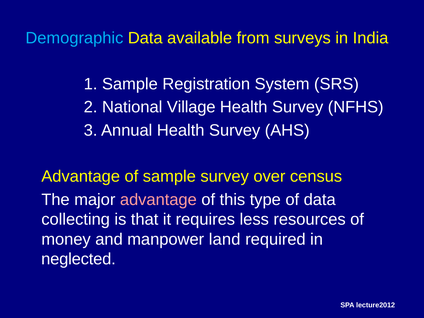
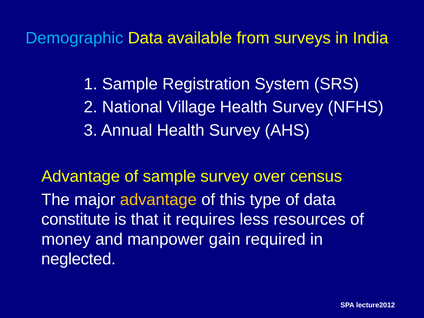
advantage at (158, 200) colour: pink -> yellow
collecting: collecting -> constitute
land: land -> gain
